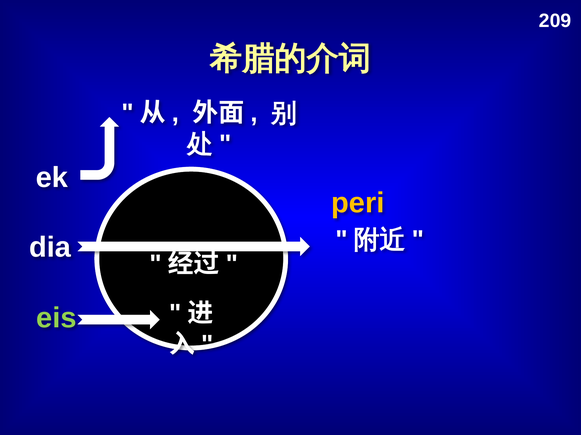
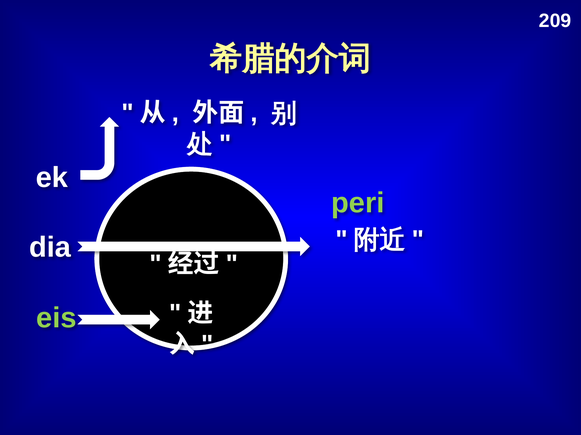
peri colour: yellow -> light green
